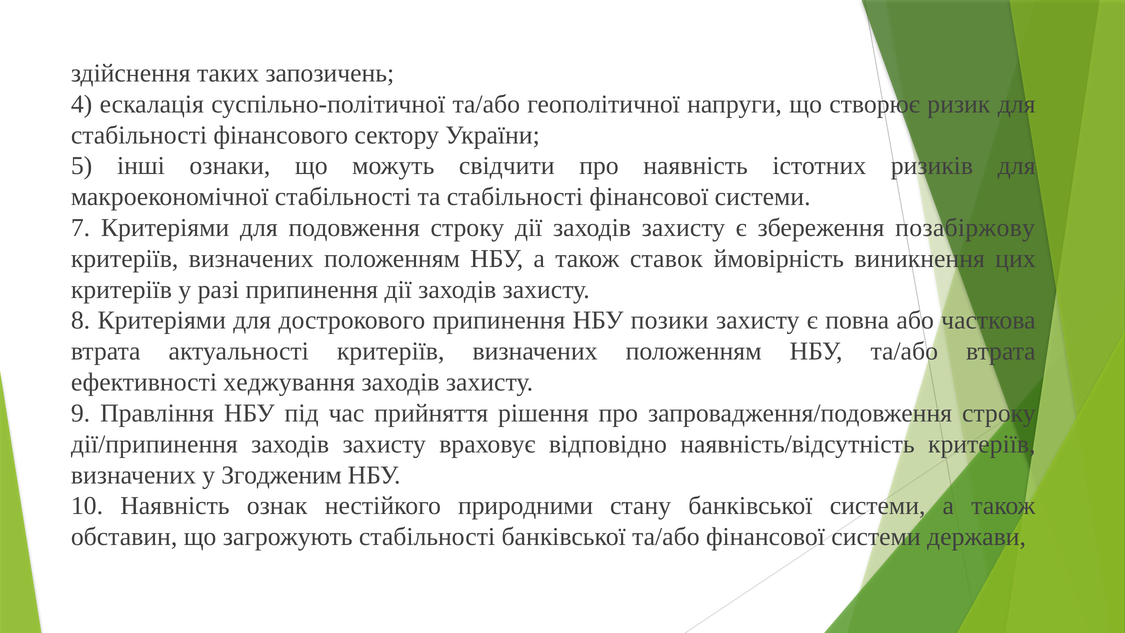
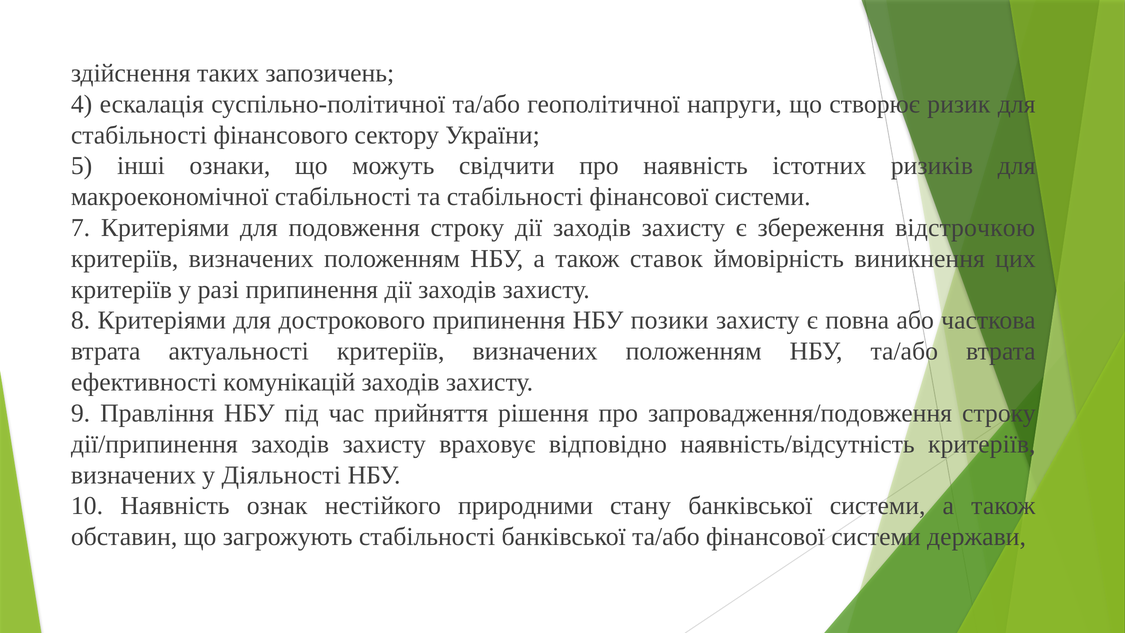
позабіржову: позабіржову -> відстрочкою
хеджування: хеджування -> комунікацій
Згодженим: Згодженим -> Діяльності
